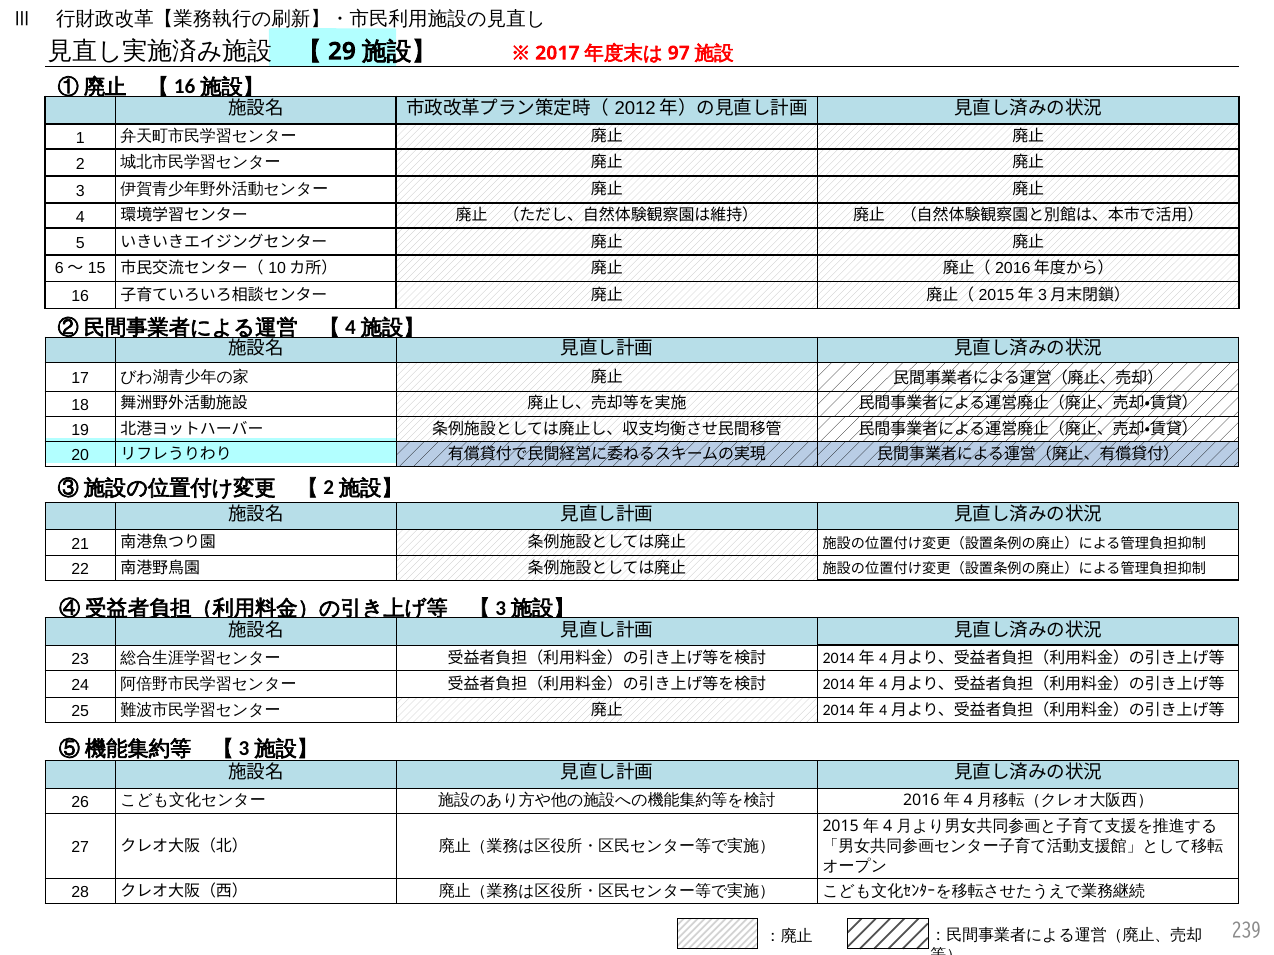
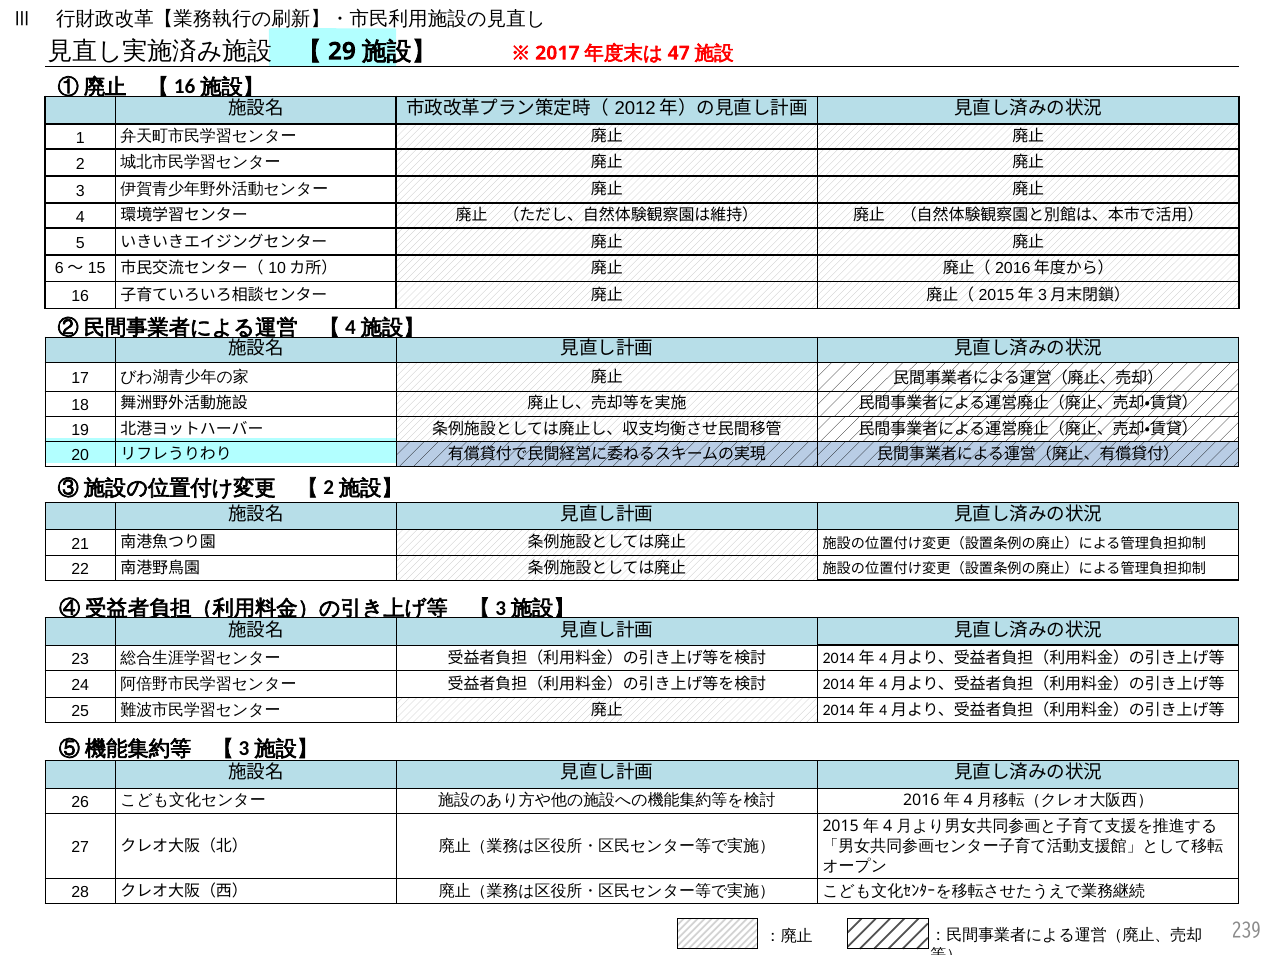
97: 97 -> 47
